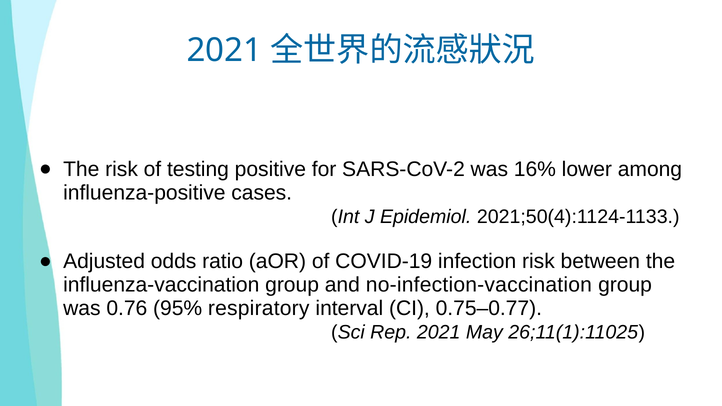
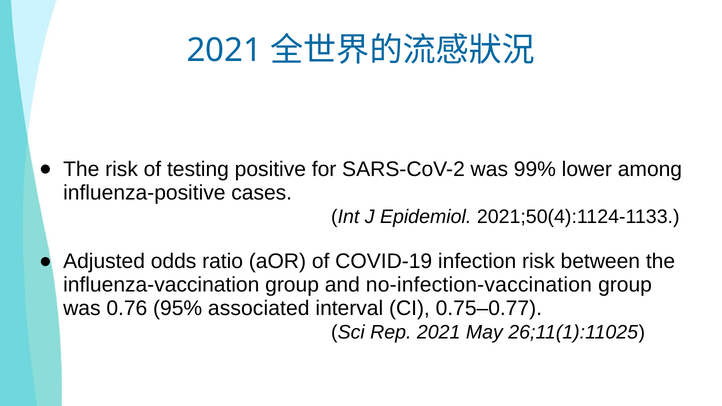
16%: 16% -> 99%
respiratory: respiratory -> associated
